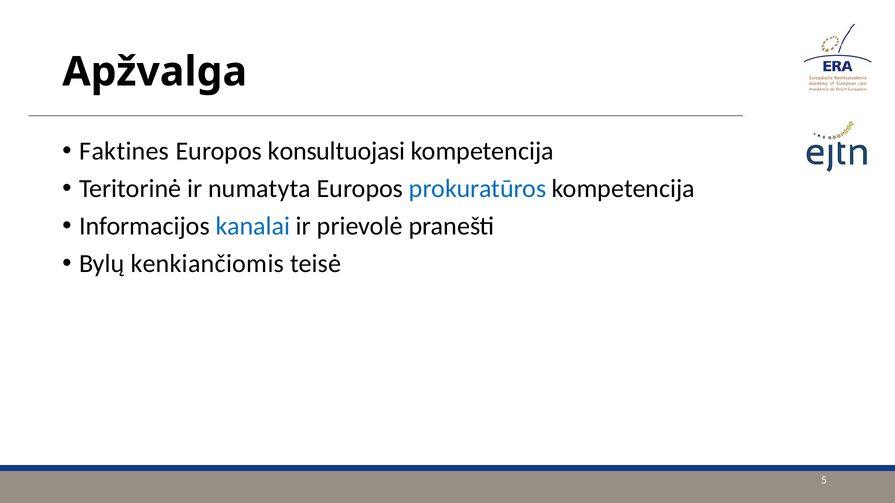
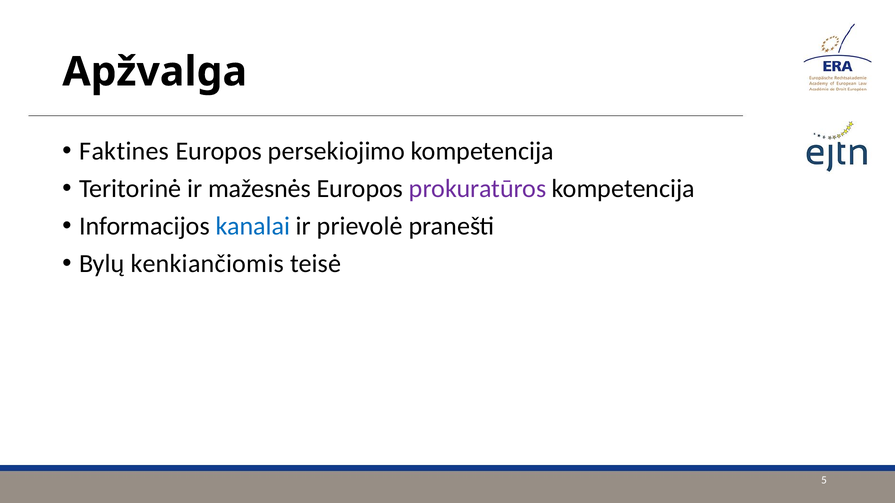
konsultuojasi: konsultuojasi -> persekiojimo
numatyta: numatyta -> mažesnės
prokuratūros colour: blue -> purple
